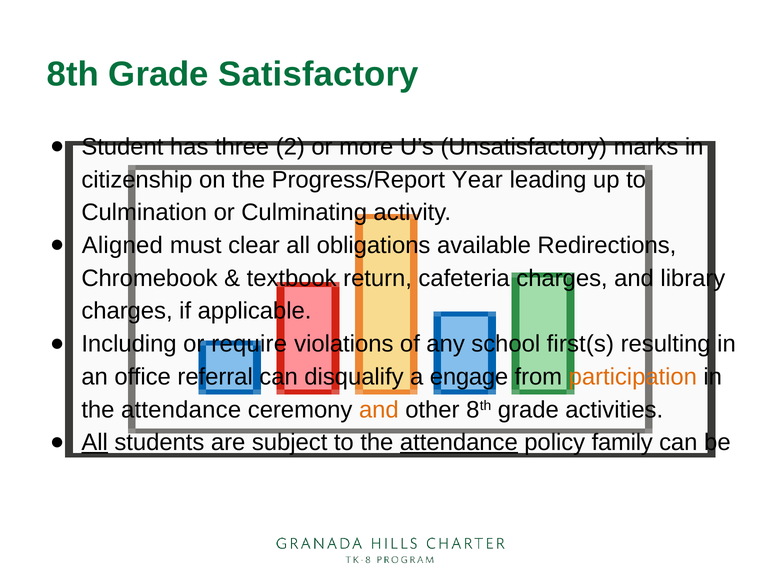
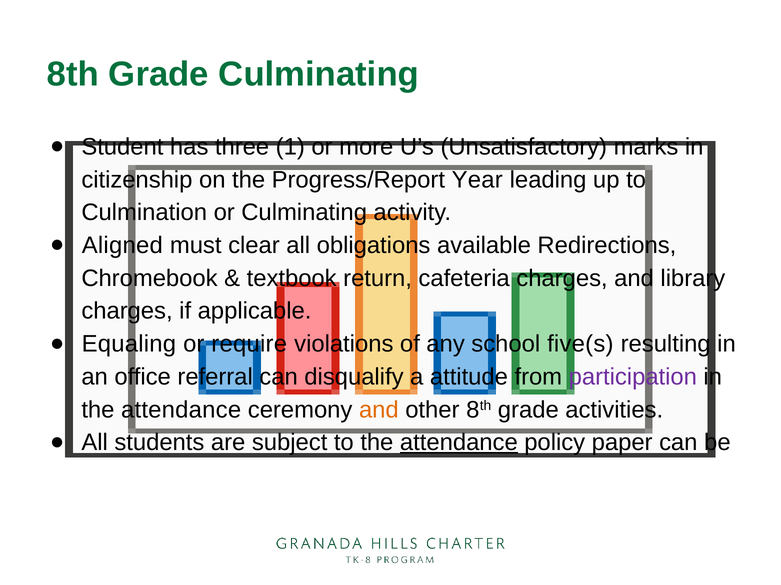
Grade Satisfactory: Satisfactory -> Culminating
2: 2 -> 1
Including: Including -> Equaling
first(s: first(s -> five(s
engage: engage -> attitude
participation colour: orange -> purple
All at (95, 443) underline: present -> none
family: family -> paper
